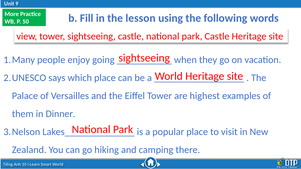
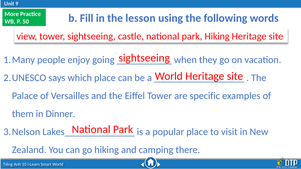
park Castle: Castle -> Hiking
highest: highest -> specific
